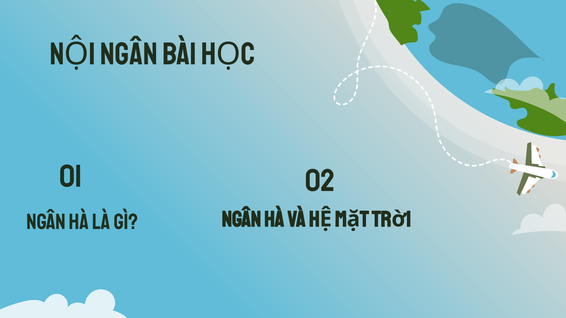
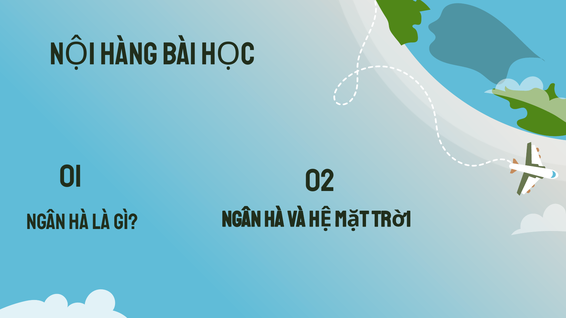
NGÂN at (129, 54): NGÂN -> HÀNG
